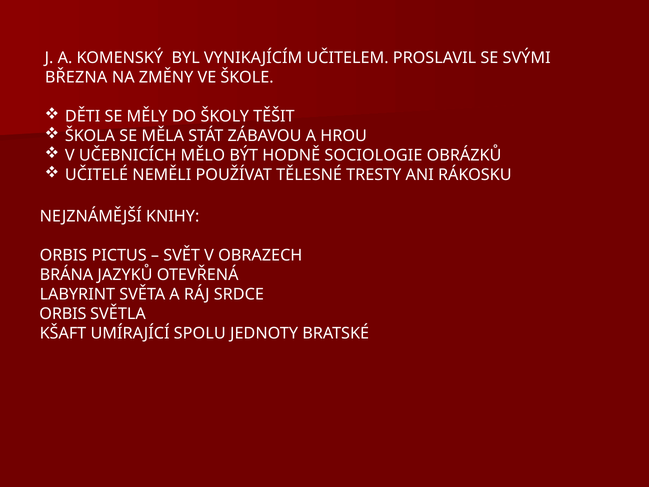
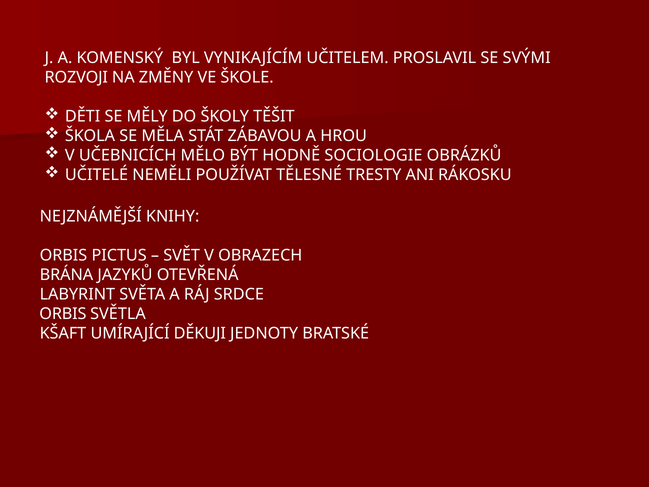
BŘEZNA: BŘEZNA -> ROZVOJI
SPOLU: SPOLU -> DĚKUJI
